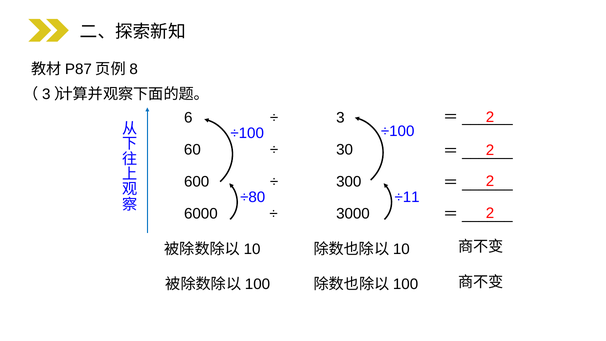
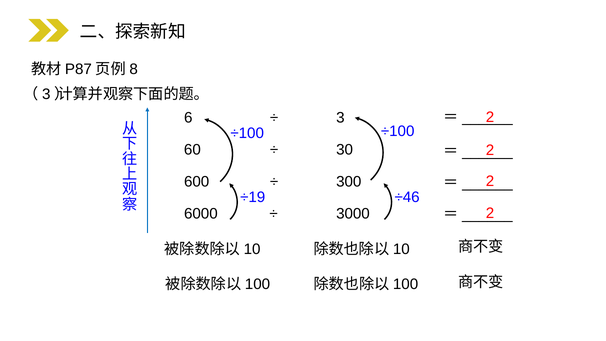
÷80: ÷80 -> ÷19
÷11: ÷11 -> ÷46
